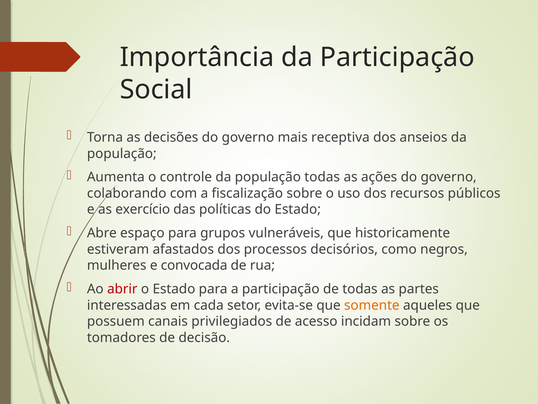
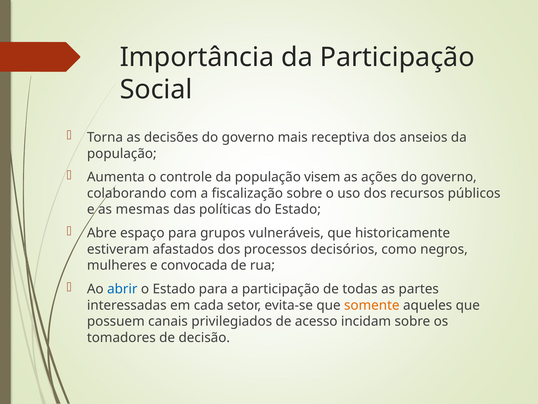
população todas: todas -> visem
exercício: exercício -> mesmas
abrir colour: red -> blue
